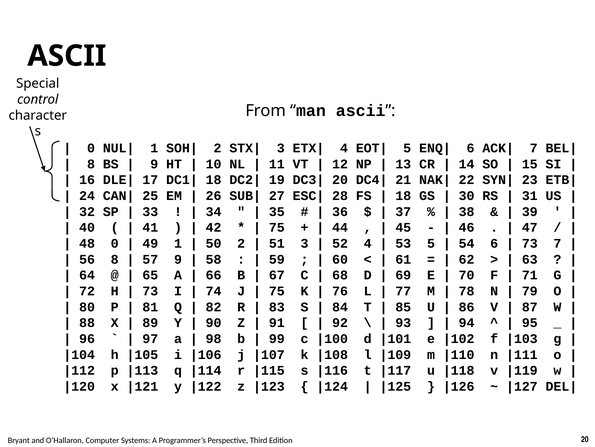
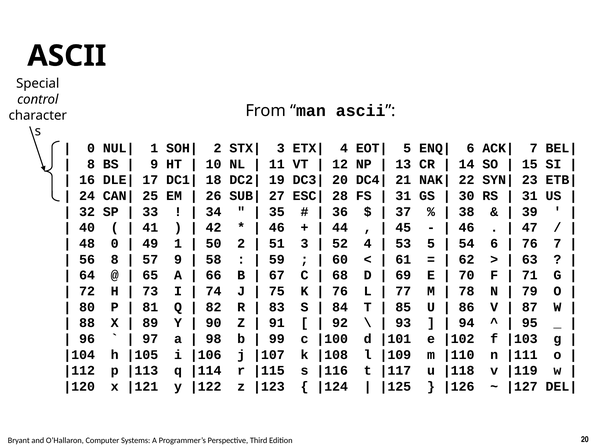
18 at (403, 196): 18 -> 31
75 at (277, 227): 75 -> 46
73 at (530, 243): 73 -> 76
